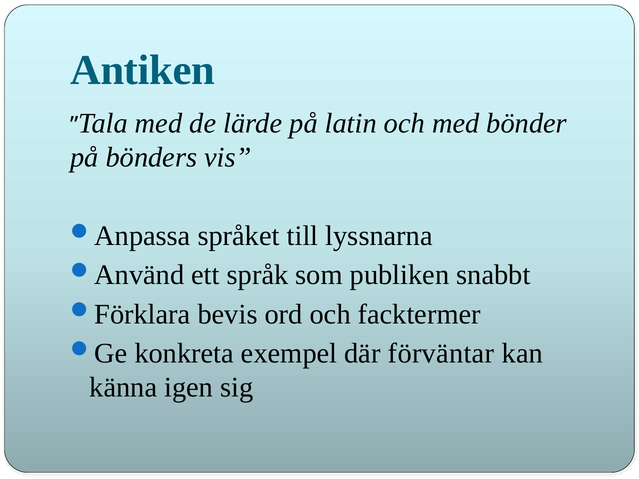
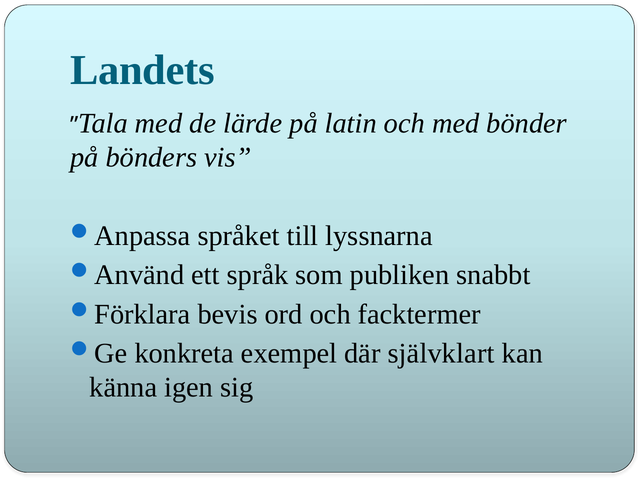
Antiken: Antiken -> Landets
förväntar: förväntar -> självklart
